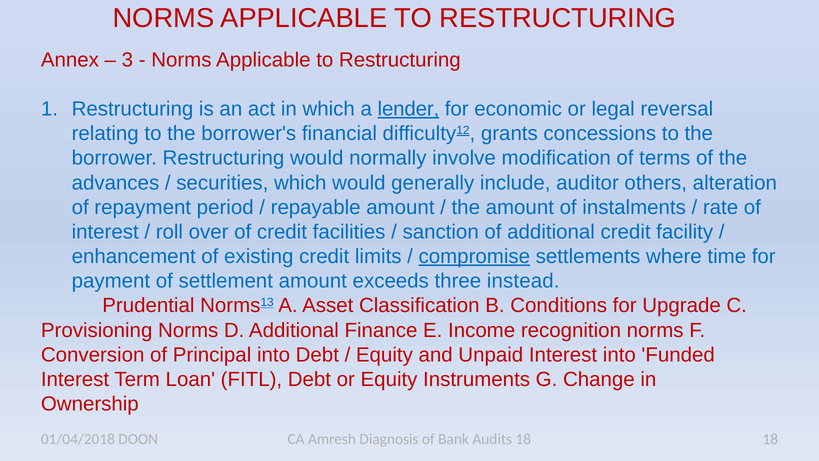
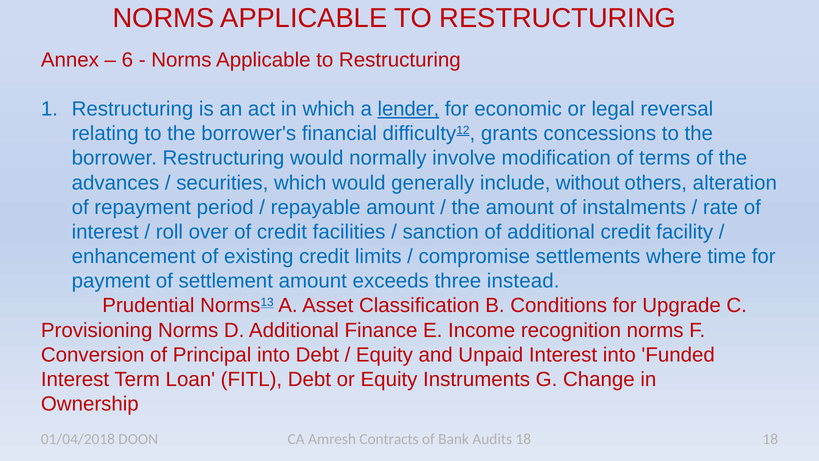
3: 3 -> 6
auditor: auditor -> without
compromise underline: present -> none
Diagnosis: Diagnosis -> Contracts
